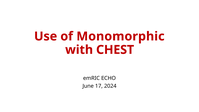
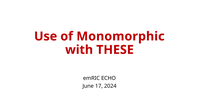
CHEST: CHEST -> THESE
